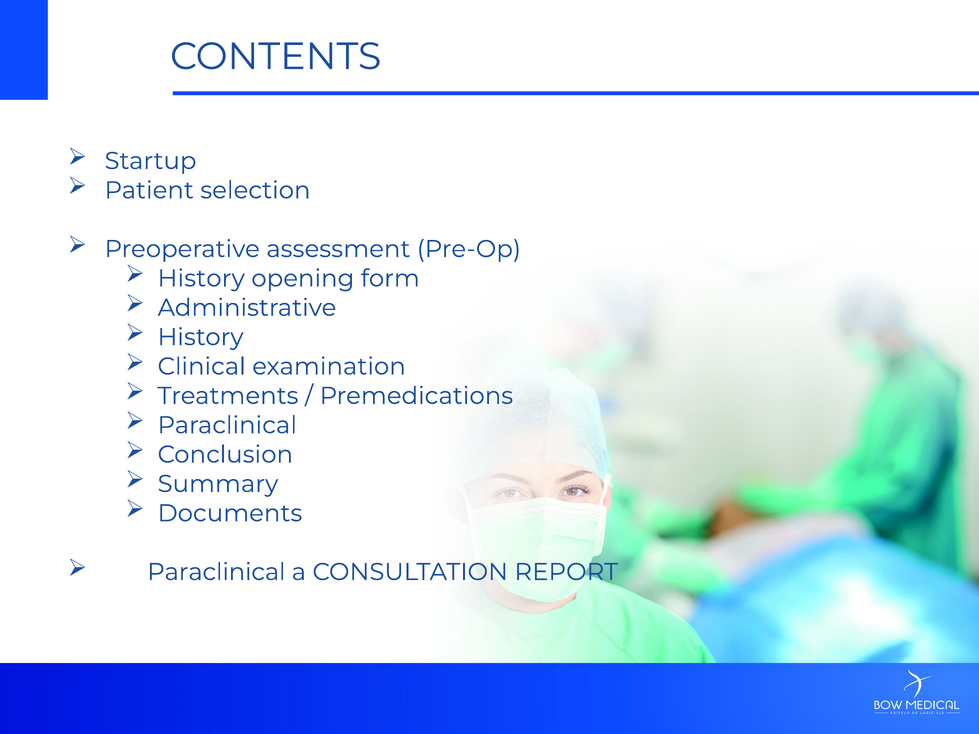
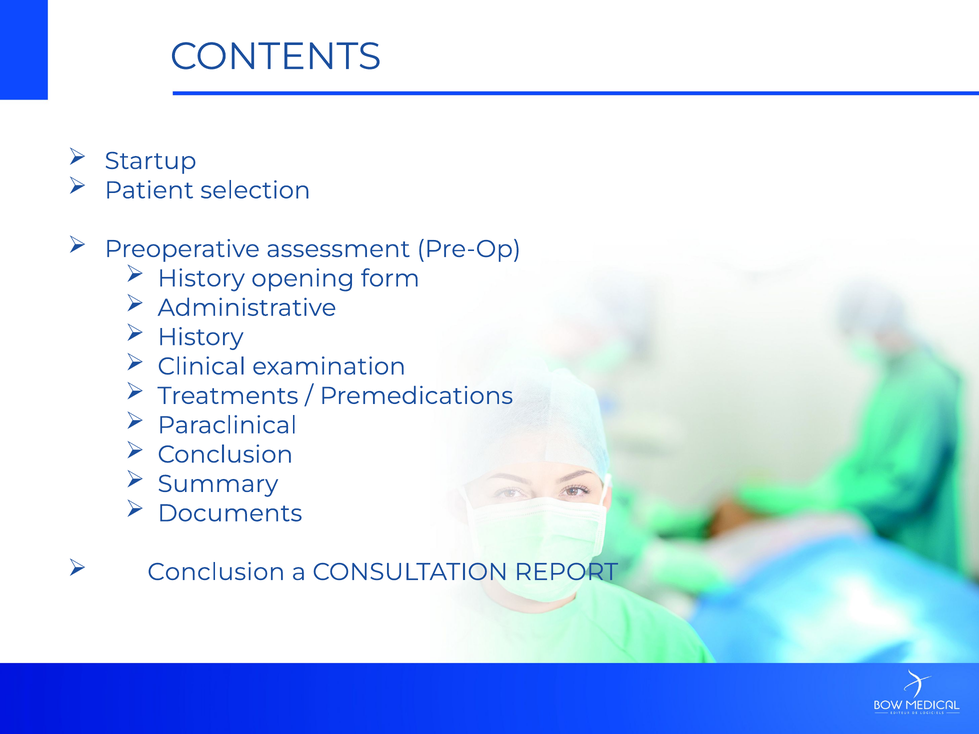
Paraclinical at (216, 572): Paraclinical -> Conclusion
